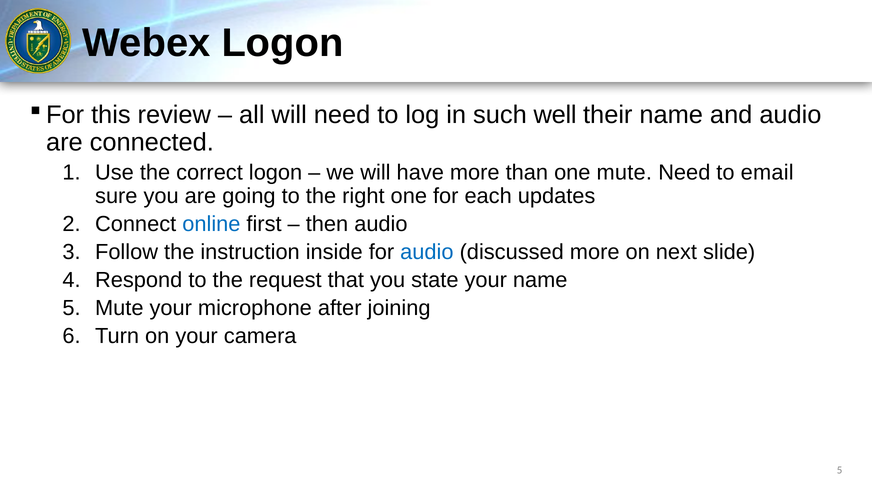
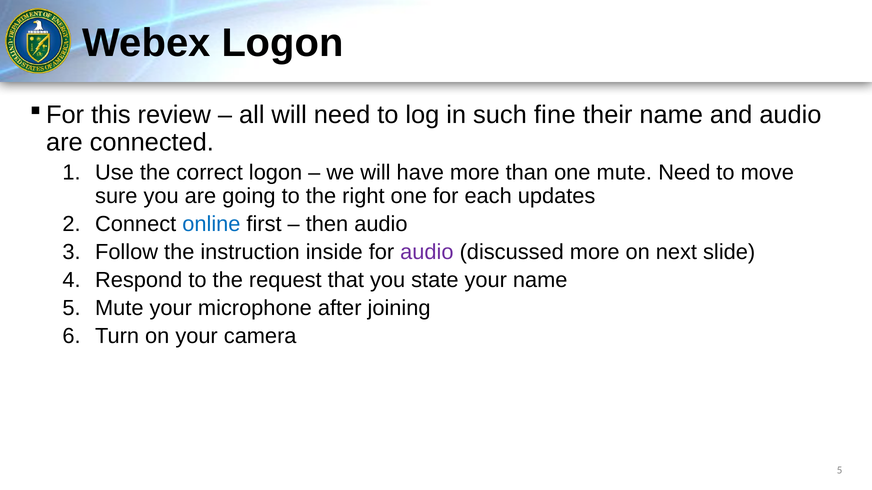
well: well -> fine
email: email -> move
audio at (427, 252) colour: blue -> purple
